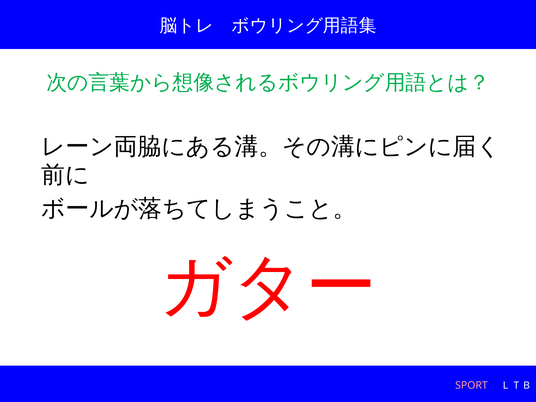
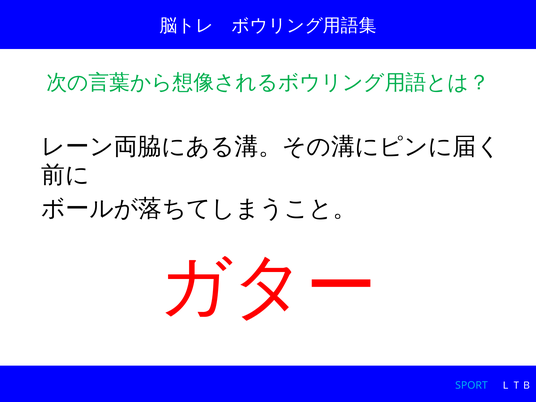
SPORT colour: pink -> light blue
